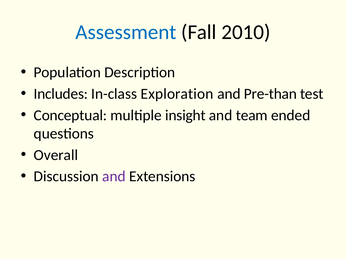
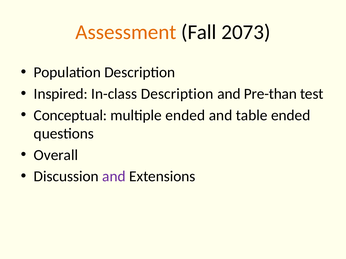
Assessment colour: blue -> orange
2010: 2010 -> 2073
Includes: Includes -> Inspired
In-class Exploration: Exploration -> Description
multiple insight: insight -> ended
team: team -> table
